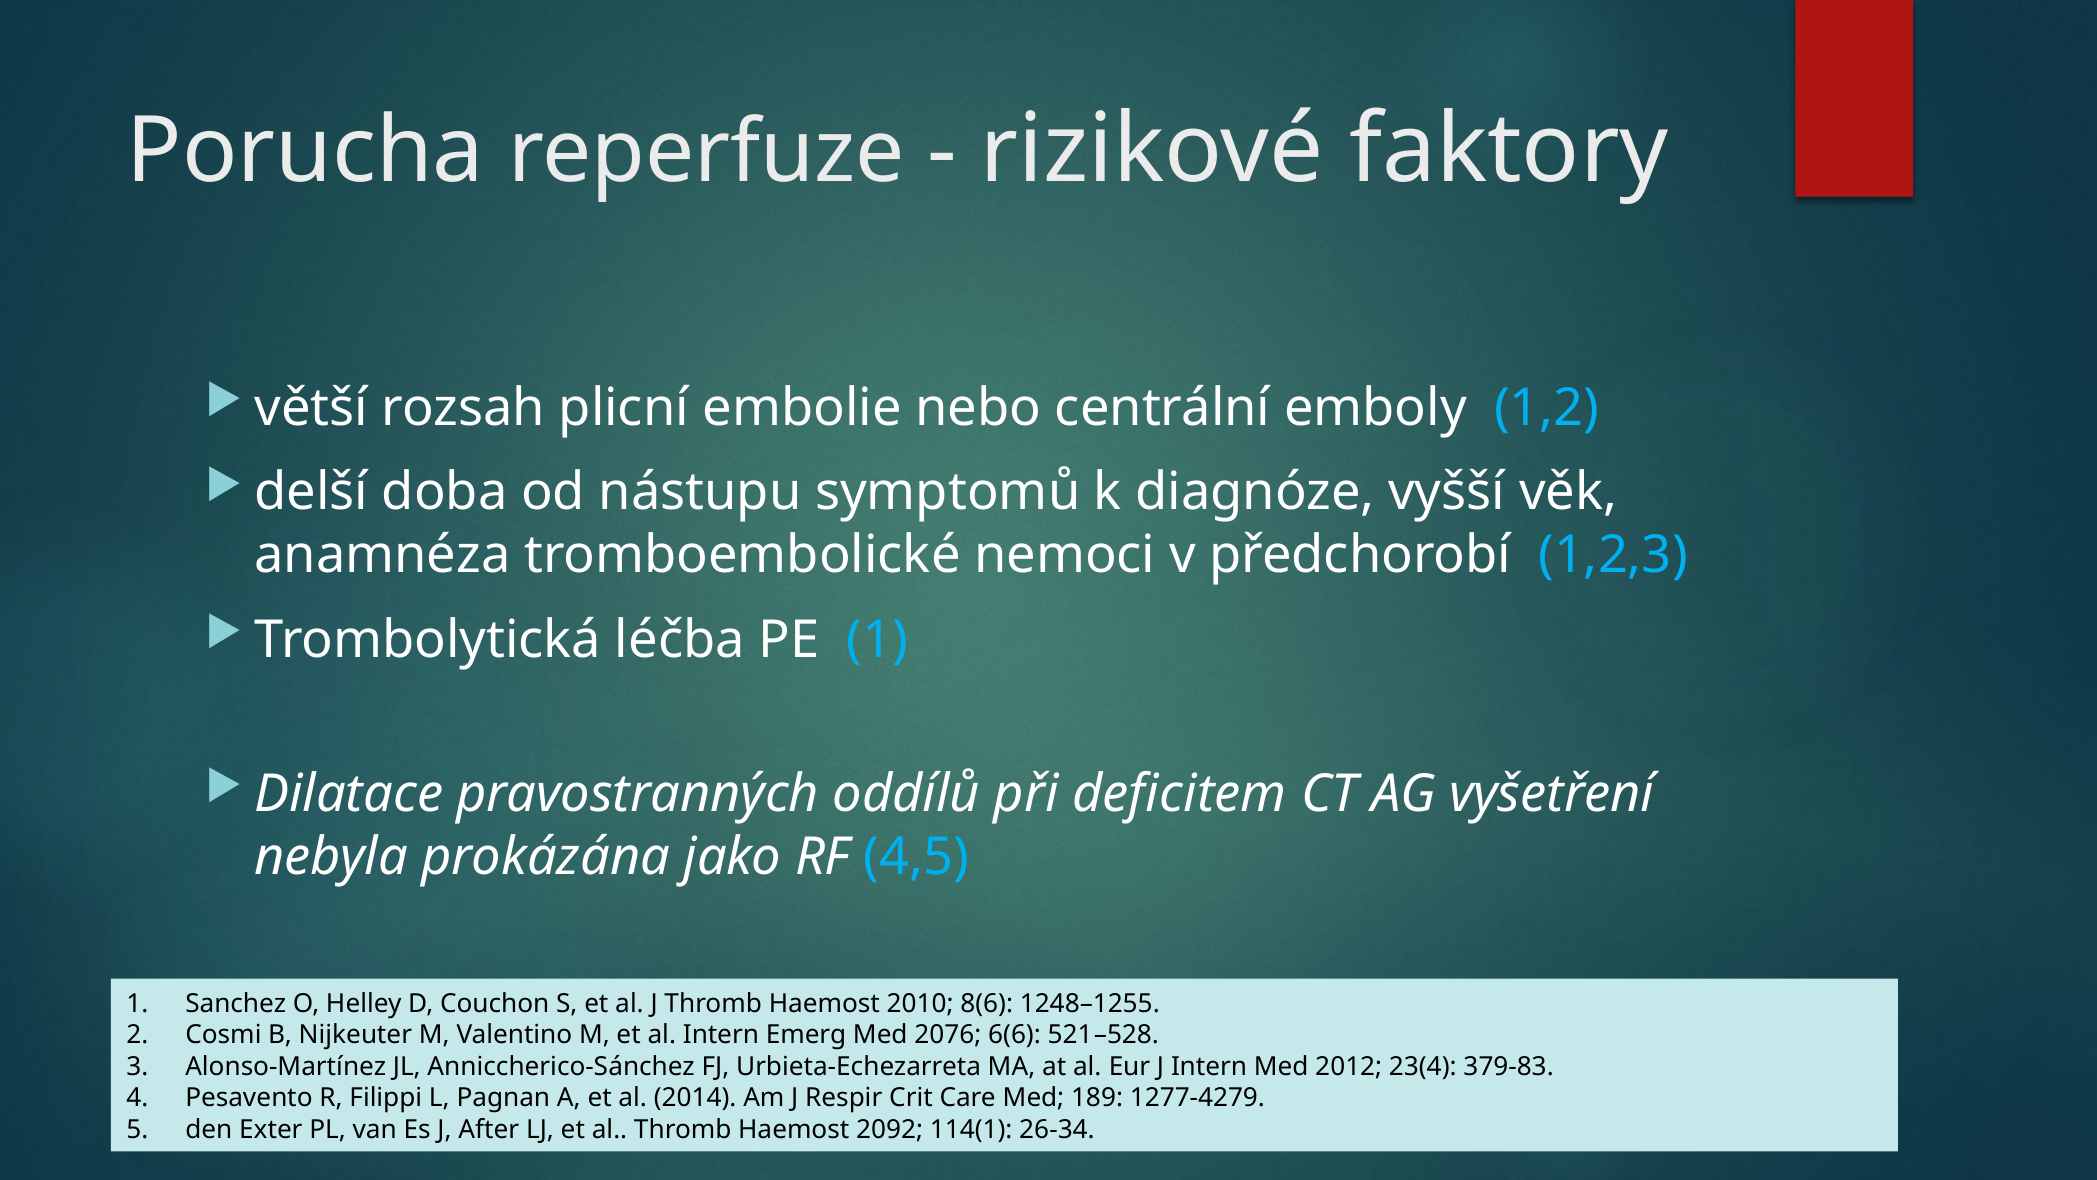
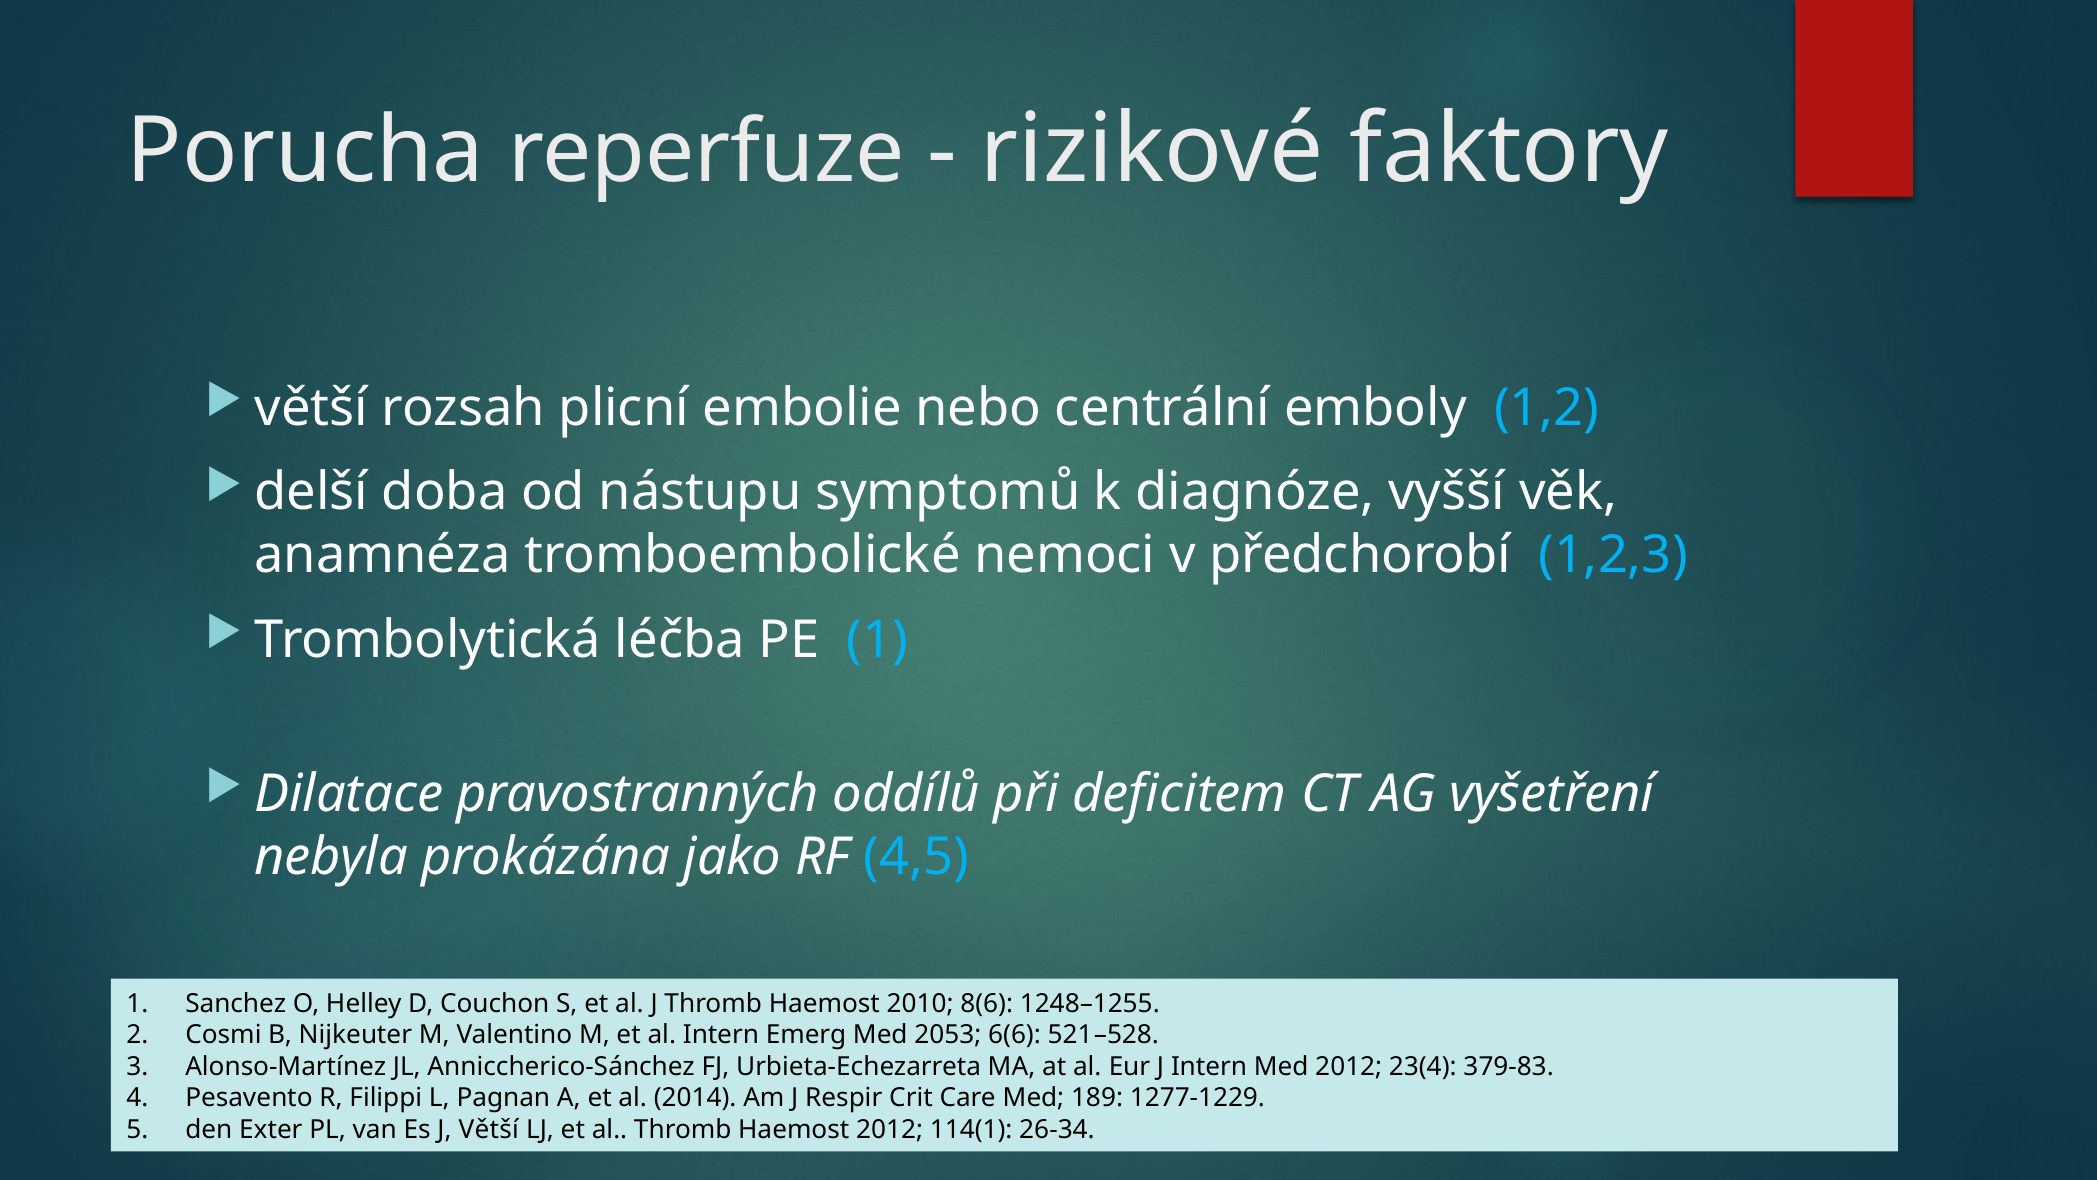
2076: 2076 -> 2053
1277-4279: 1277-4279 -> 1277-1229
J After: After -> Větší
Haemost 2092: 2092 -> 2012
